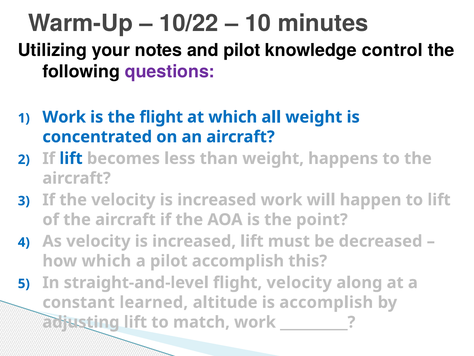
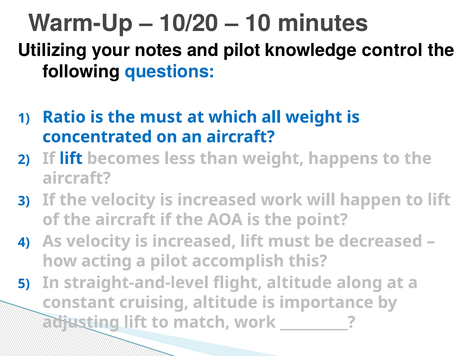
10/22: 10/22 -> 10/20
questions colour: purple -> blue
Work at (64, 117): Work -> Ratio
the flight: flight -> must
how which: which -> acting
flight velocity: velocity -> altitude
learned: learned -> cruising
is accomplish: accomplish -> importance
